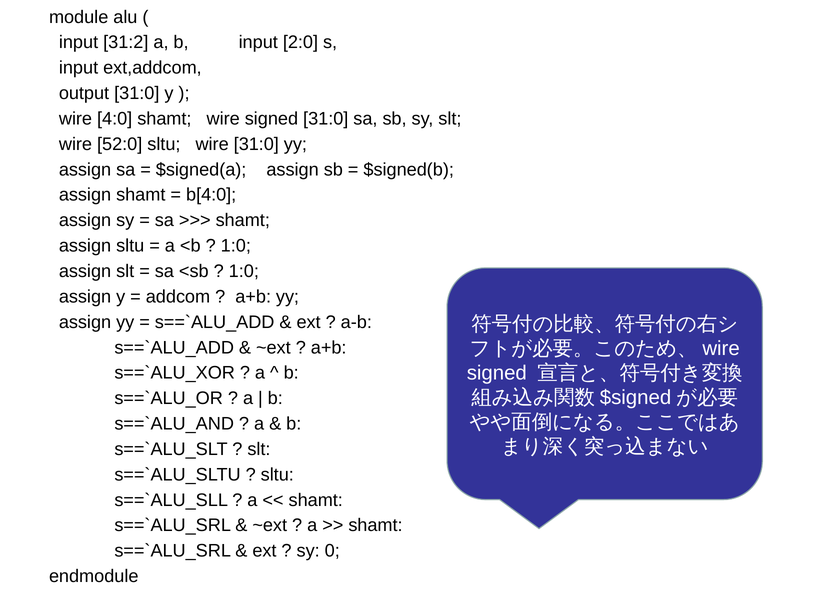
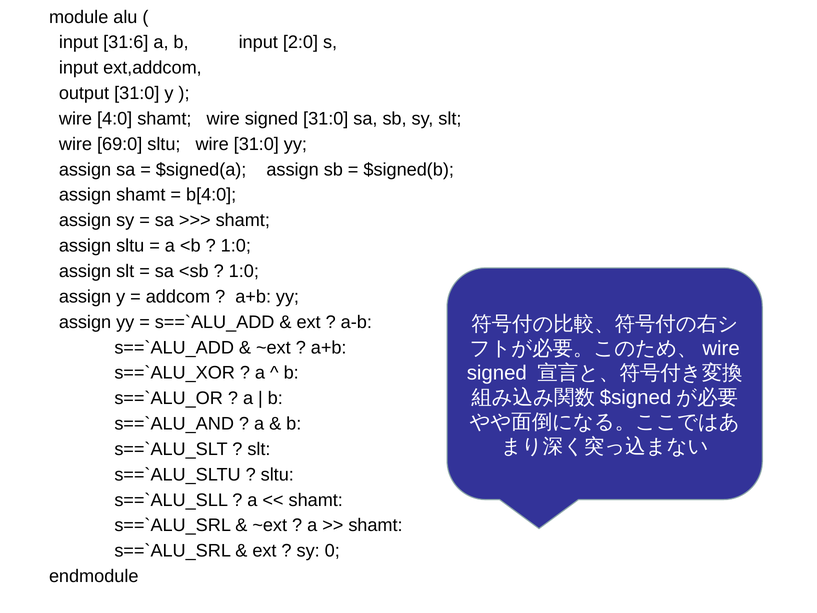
31:2: 31:2 -> 31:6
52:0: 52:0 -> 69:0
